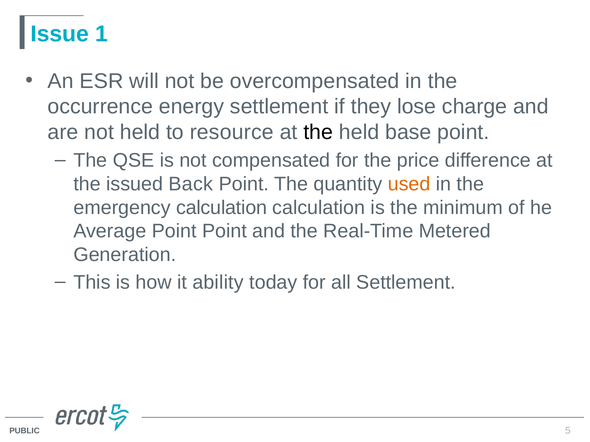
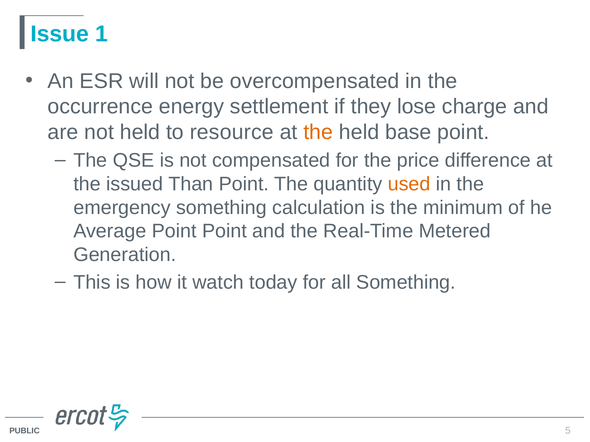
the at (318, 132) colour: black -> orange
Back: Back -> Than
emergency calculation: calculation -> something
ability: ability -> watch
all Settlement: Settlement -> Something
